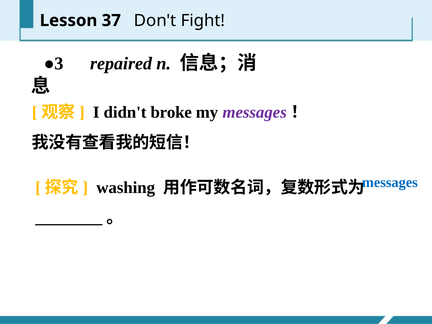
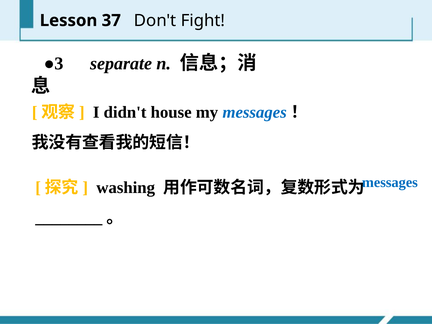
repaired: repaired -> separate
broke: broke -> house
messages at (255, 112) colour: purple -> blue
